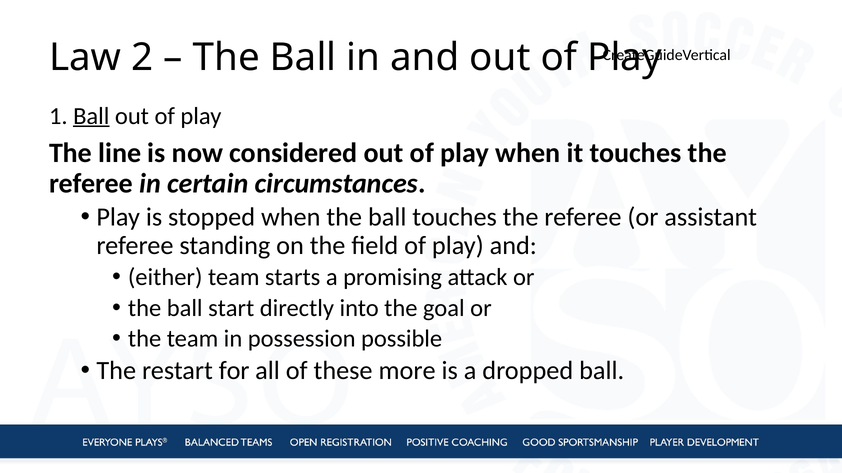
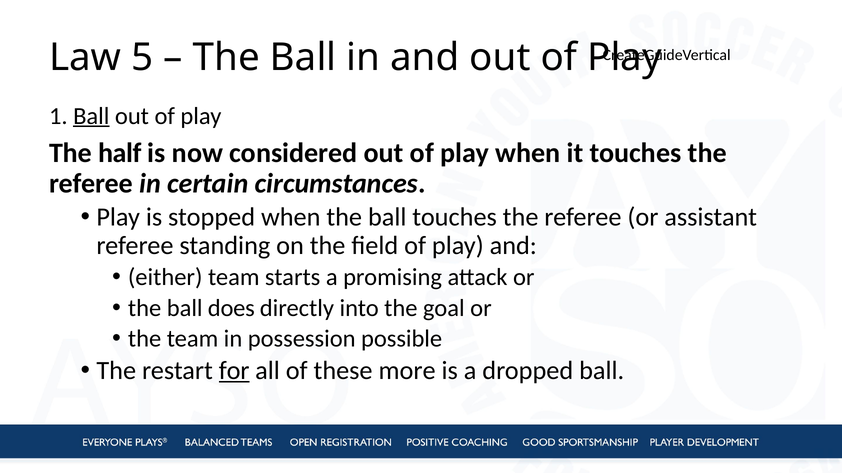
2: 2 -> 5
line: line -> half
start: start -> does
for underline: none -> present
